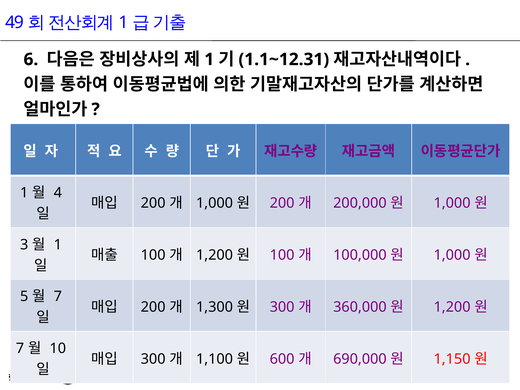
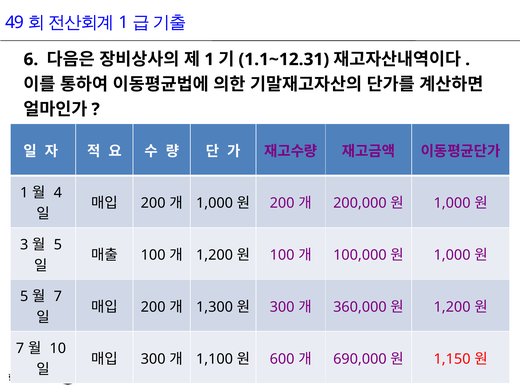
1 at (58, 245): 1 -> 5
